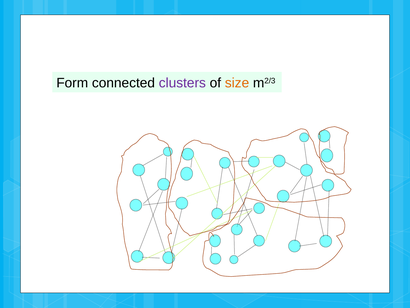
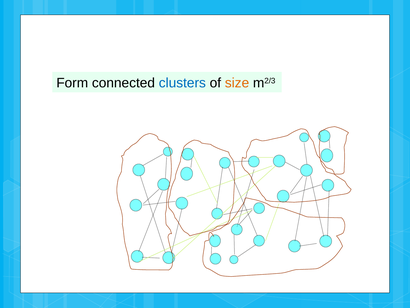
clusters colour: purple -> blue
